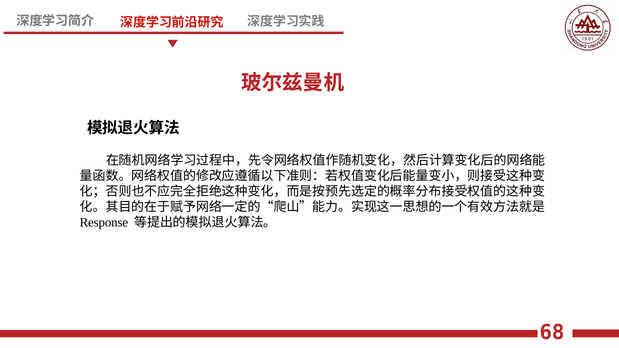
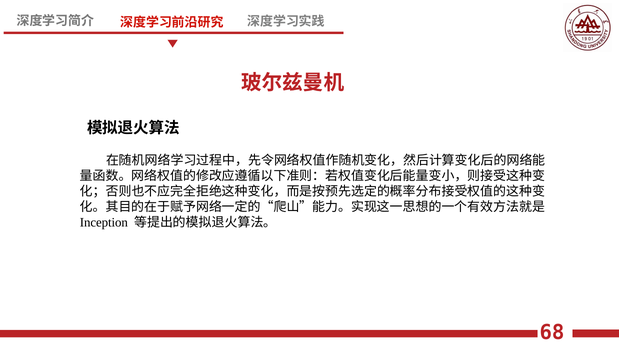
Response: Response -> Inception
